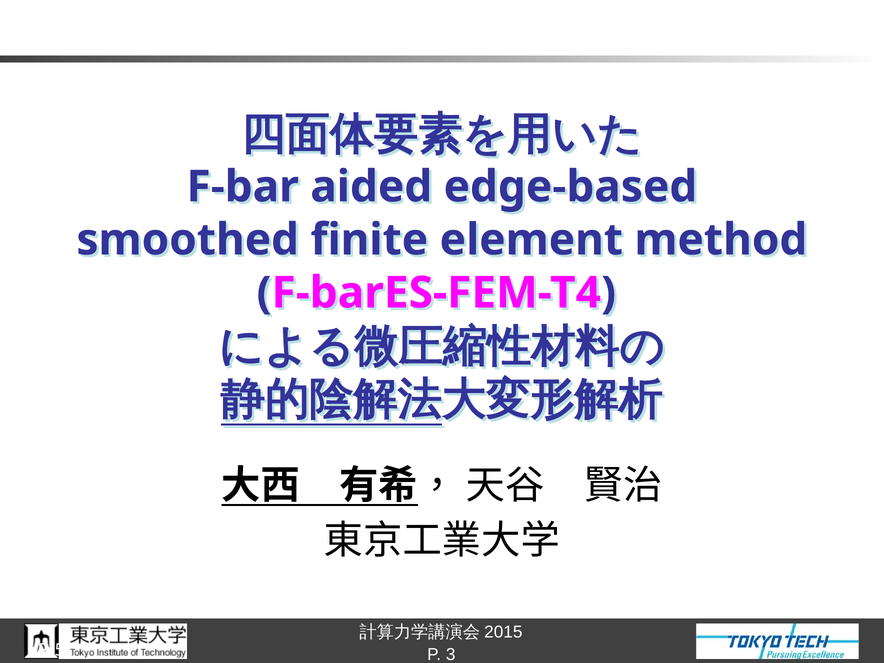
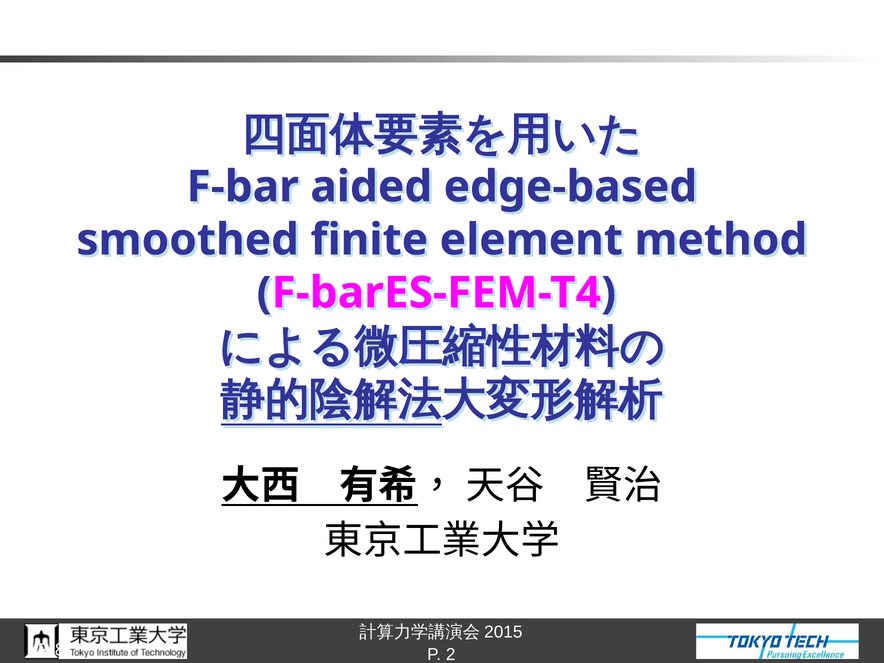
5: 5 -> 8
3: 3 -> 2
